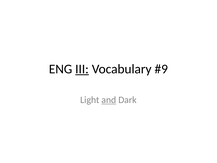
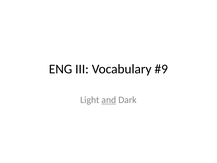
III underline: present -> none
